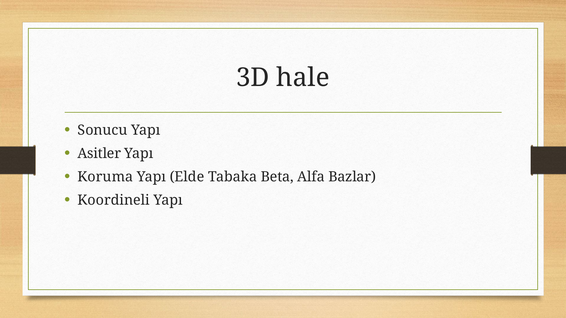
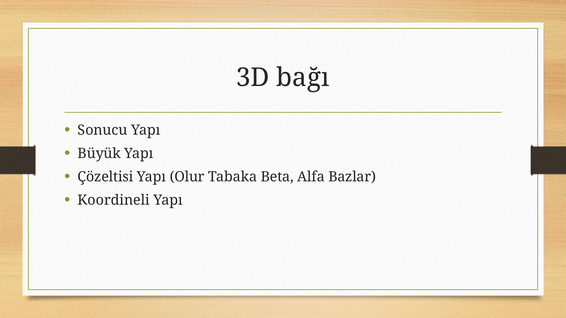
hale: hale -> bağı
Asitler: Asitler -> Büyük
Koruma: Koruma -> Çözeltisi
Elde: Elde -> Olur
